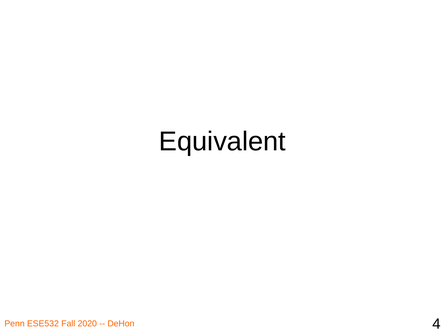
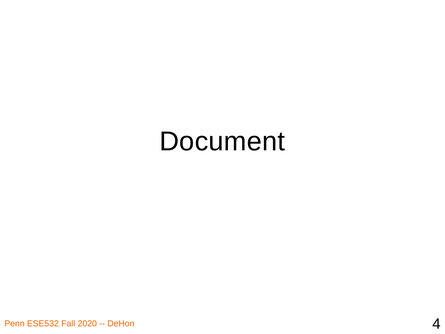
Equivalent: Equivalent -> Document
